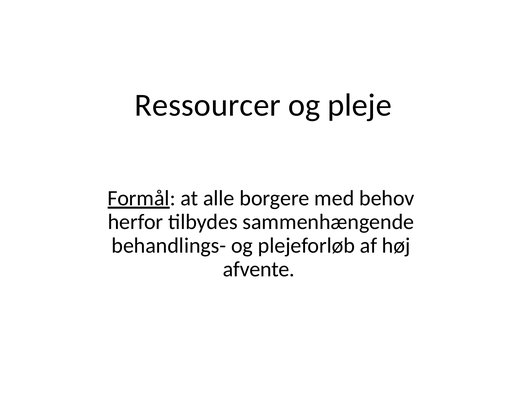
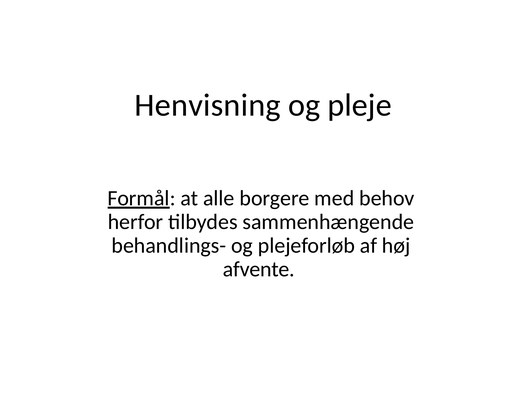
Ressourcer: Ressourcer -> Henvisning
